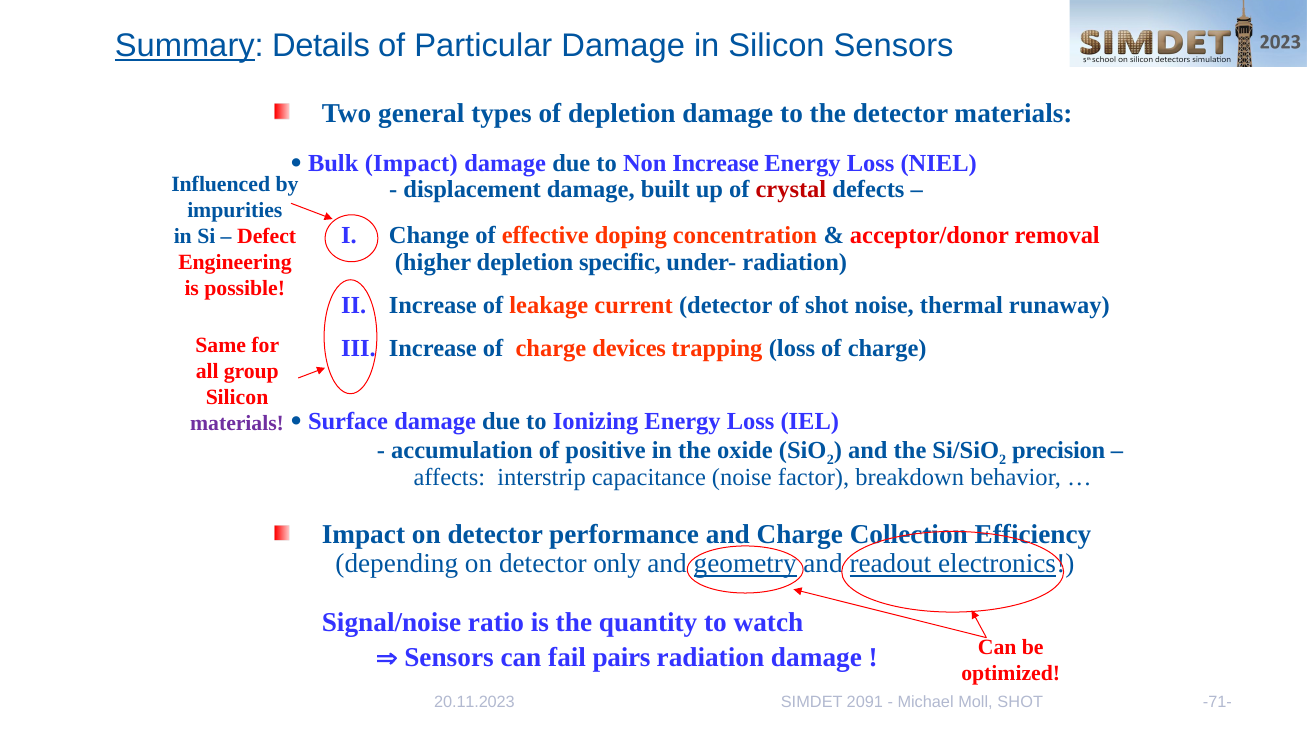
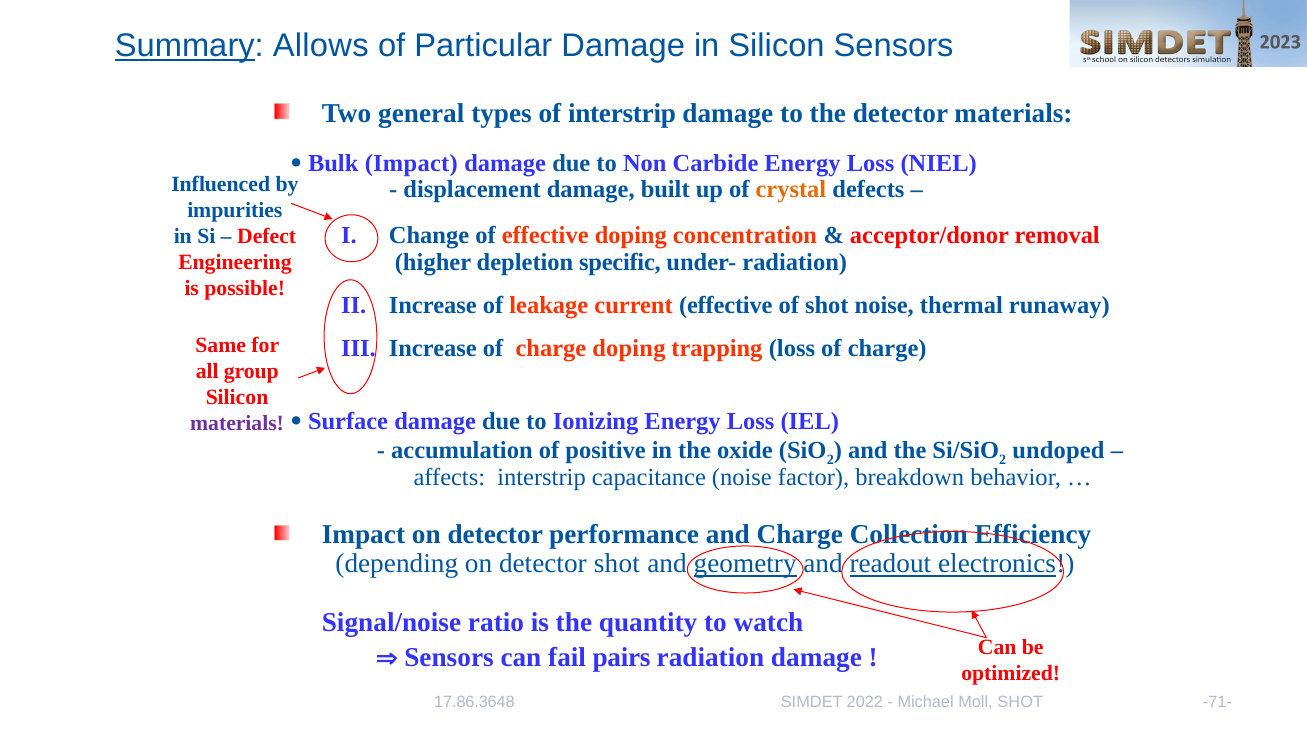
Details: Details -> Allows
of depletion: depletion -> interstrip
Non Increase: Increase -> Carbide
crystal colour: red -> orange
current detector: detector -> effective
charge devices: devices -> doping
precision: precision -> undoped
detector only: only -> shot
2091: 2091 -> 2022
20.11.2023: 20.11.2023 -> 17.86.3648
